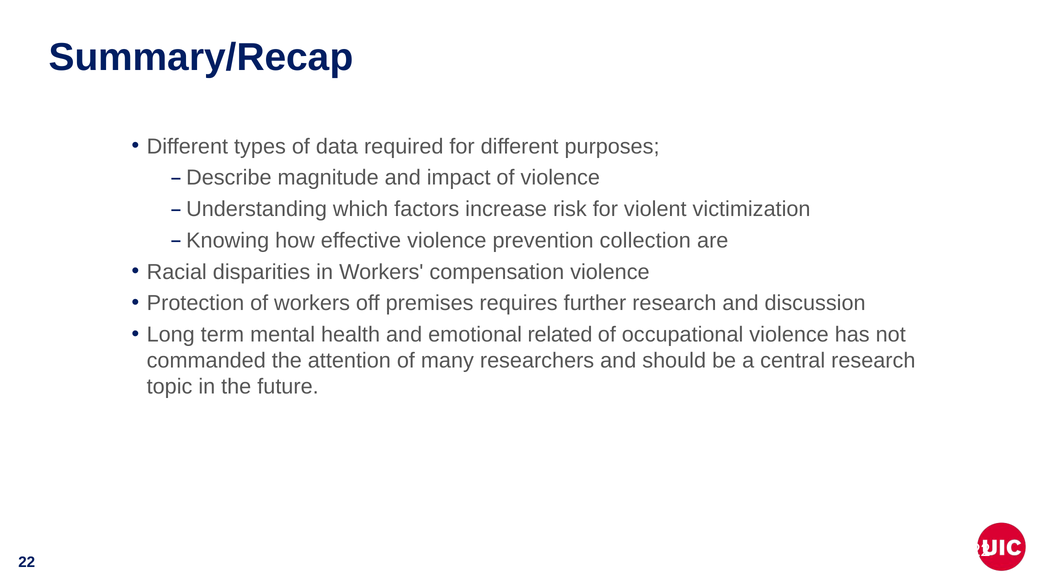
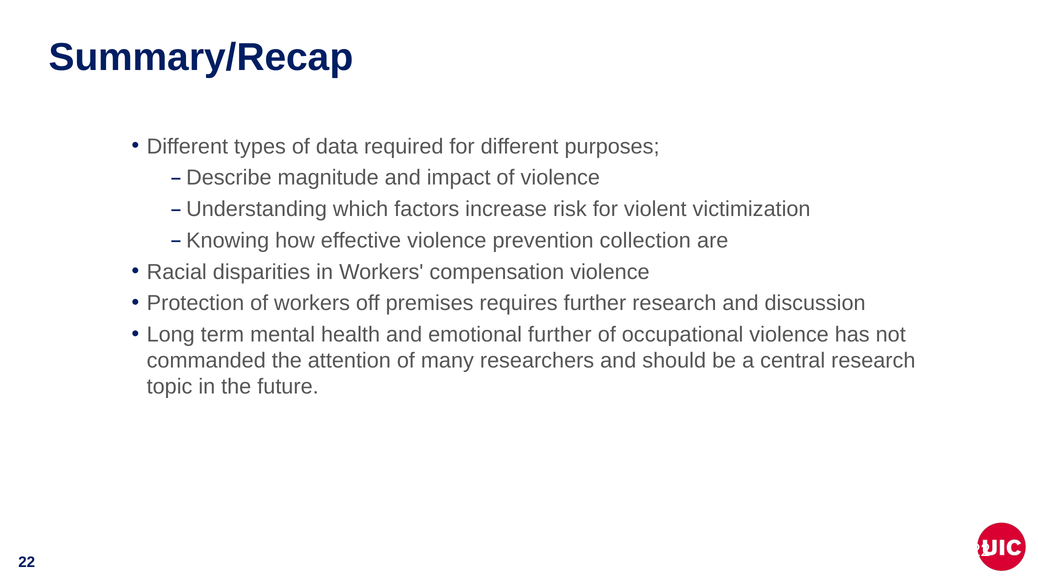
emotional related: related -> further
